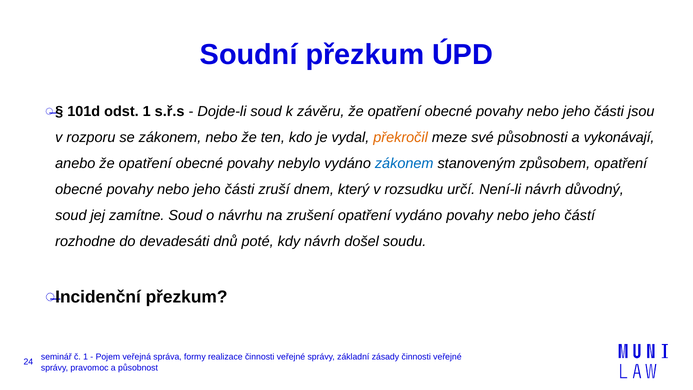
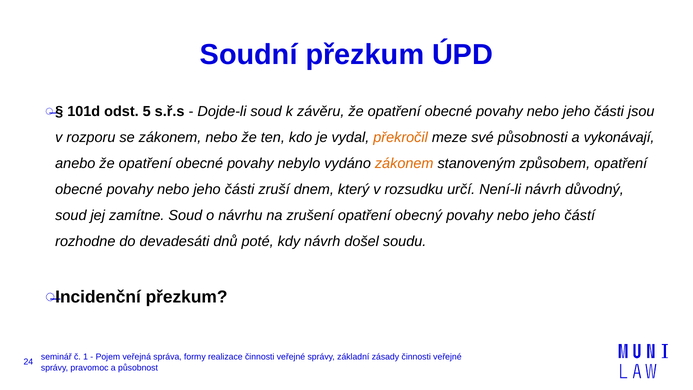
odst 1: 1 -> 5
zákonem at (404, 163) colour: blue -> orange
opatření vydáno: vydáno -> obecný
